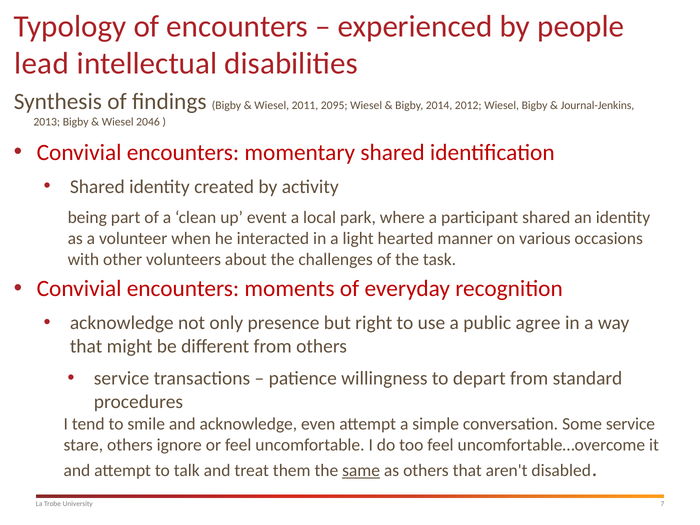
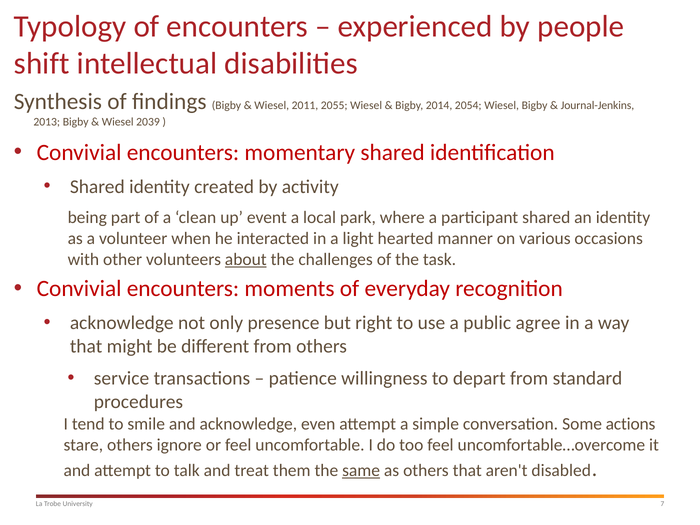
lead: lead -> shift
2095: 2095 -> 2055
2012: 2012 -> 2054
2046: 2046 -> 2039
about underline: none -> present
Some service: service -> actions
